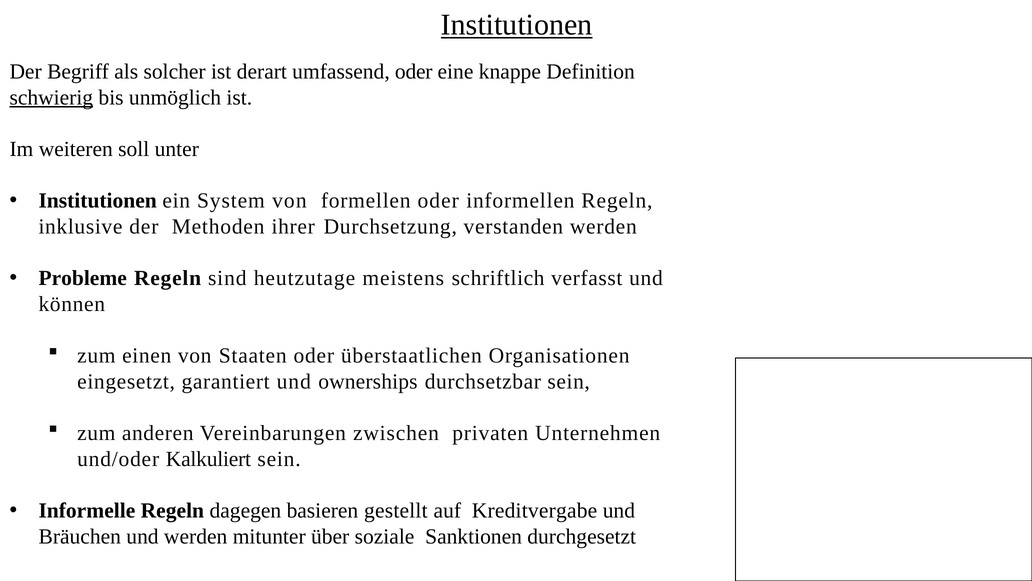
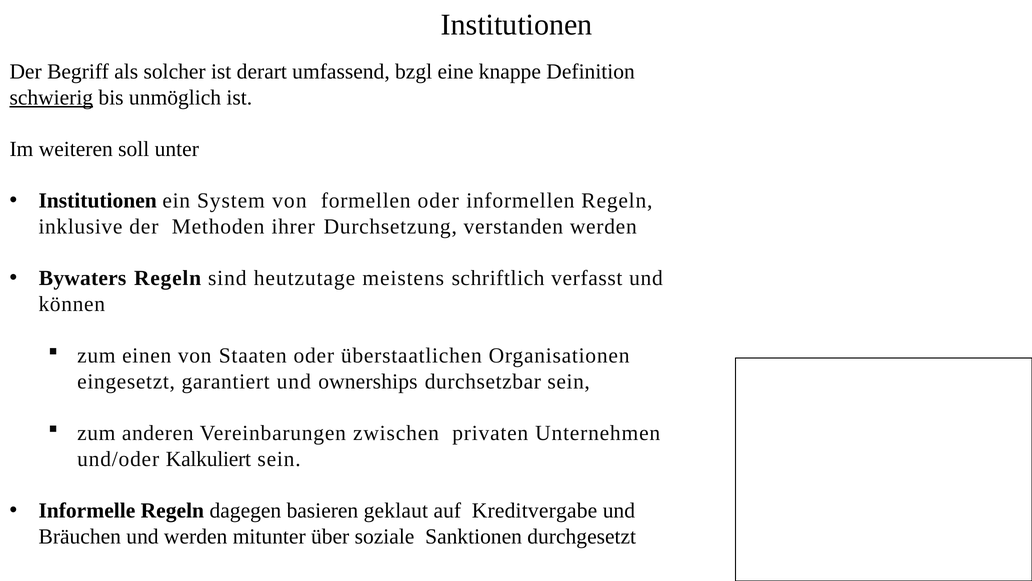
Institutionen at (517, 25) underline: present -> none
umfassend oder: oder -> bzgl
Probleme: Probleme -> Bywaters
gestellt: gestellt -> geklaut
